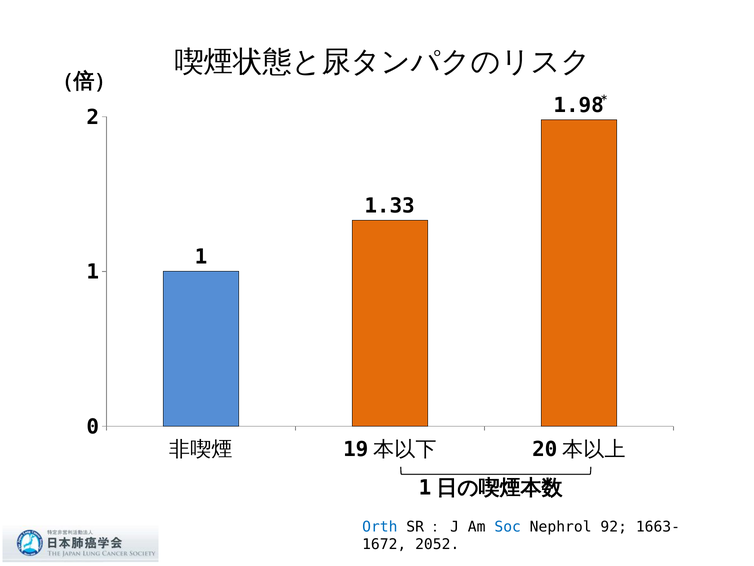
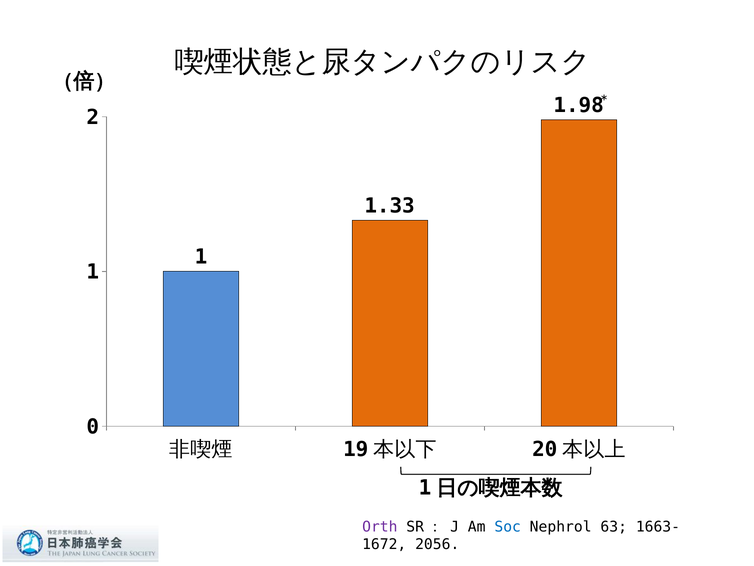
Orth colour: blue -> purple
92: 92 -> 63
2052: 2052 -> 2056
